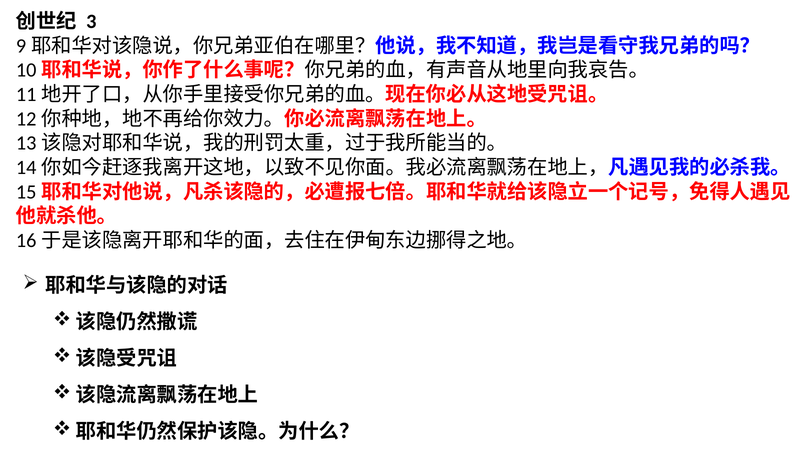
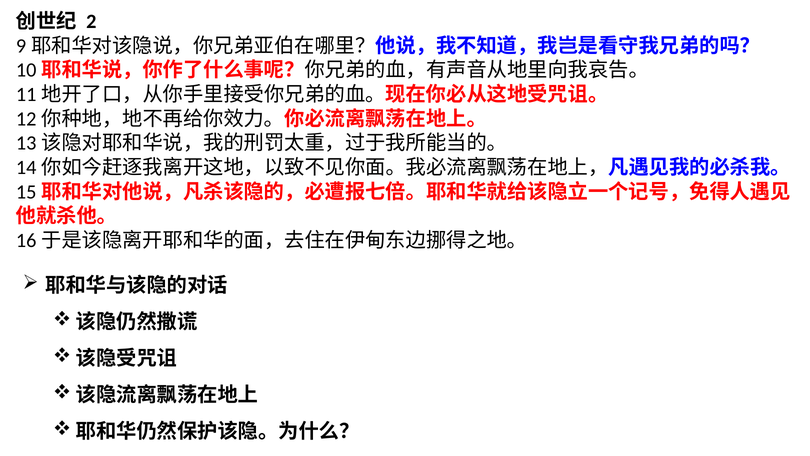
3: 3 -> 2
